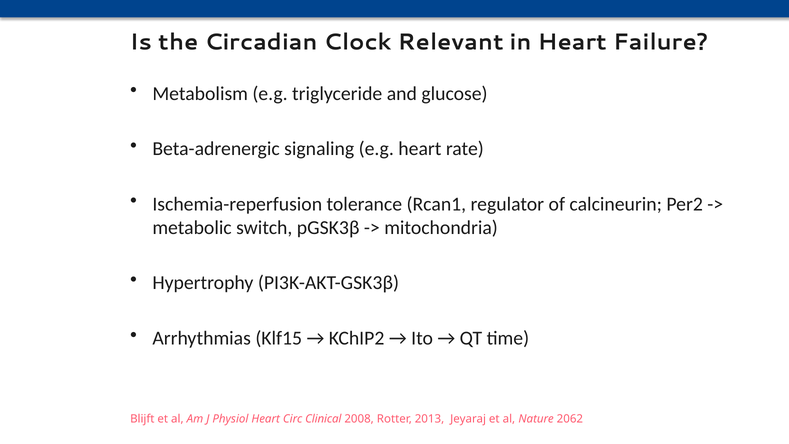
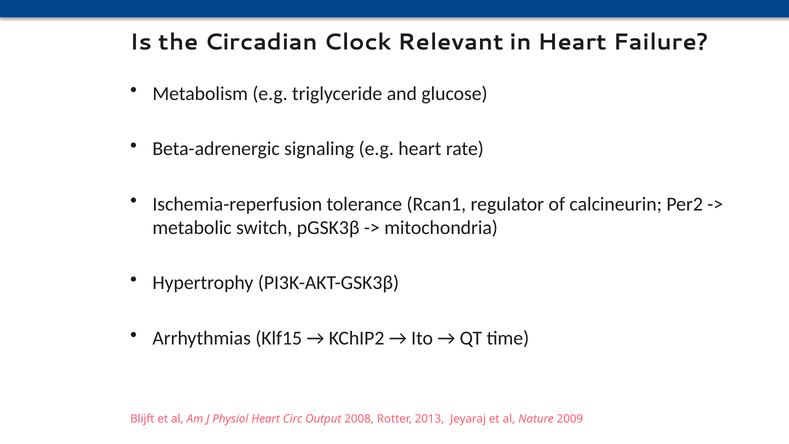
Clinical: Clinical -> Output
2062: 2062 -> 2009
